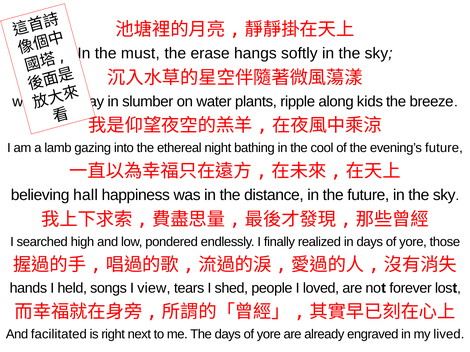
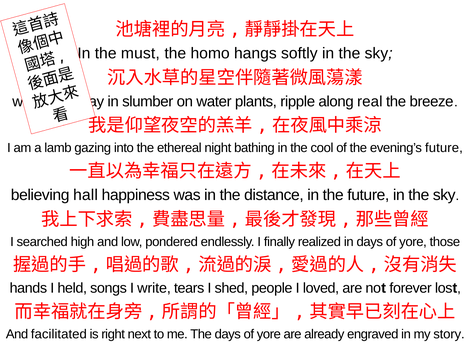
erase: erase -> homo
kids: kids -> real
view: view -> write
lived: lived -> story
